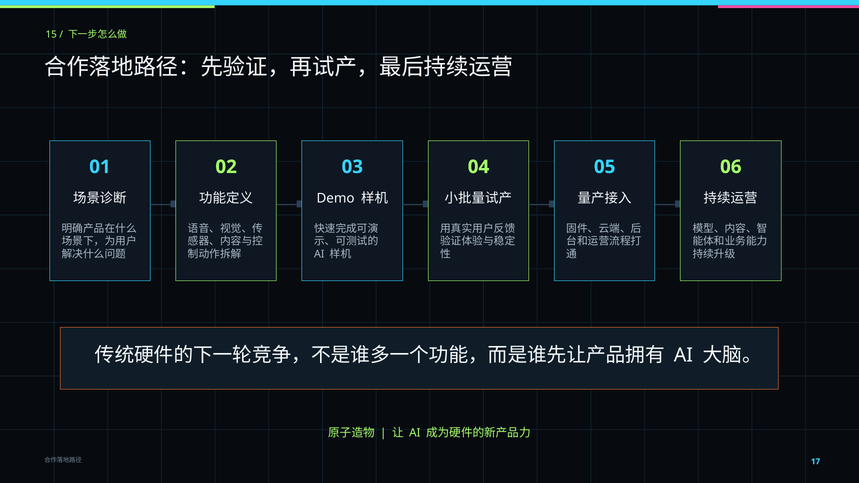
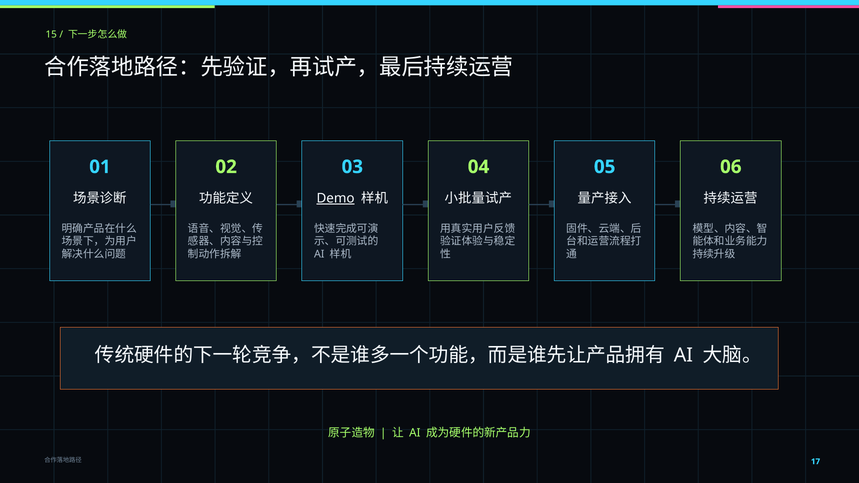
Demo underline: none -> present
